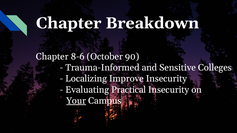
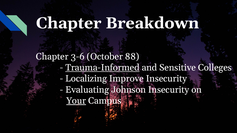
8-6: 8-6 -> 3-6
90: 90 -> 88
Trauma-Informed underline: none -> present
Practical: Practical -> Johnson
